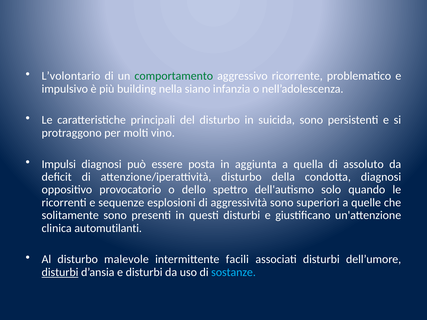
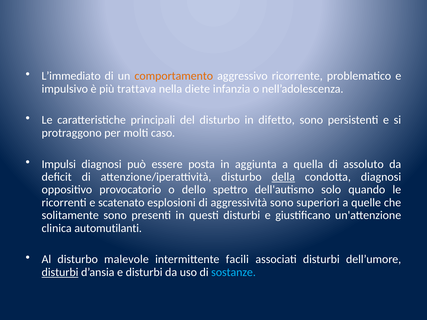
L’volontario: L’volontario -> L’immediato
comportamento colour: green -> orange
building: building -> trattava
siano: siano -> diete
suicida: suicida -> difetto
vino: vino -> caso
della underline: none -> present
sequenze: sequenze -> scatenato
